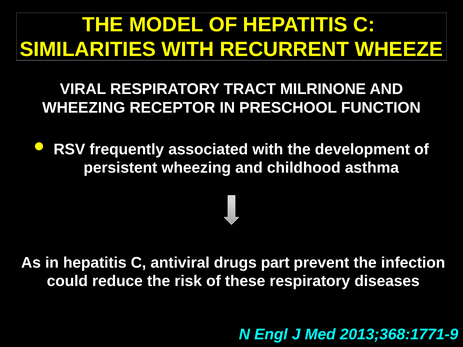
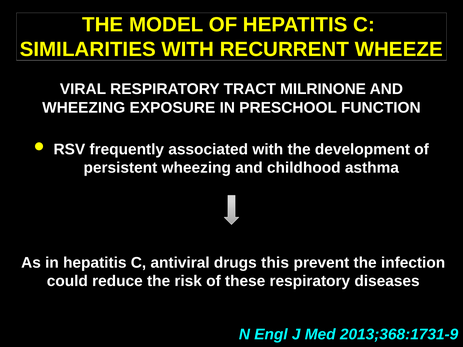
RECEPTOR: RECEPTOR -> EXPOSURE
part: part -> this
2013;368:1771-9: 2013;368:1771-9 -> 2013;368:1731-9
